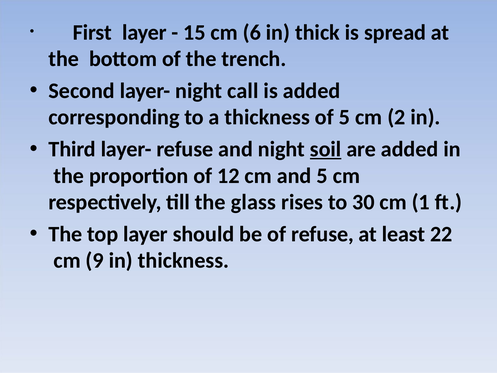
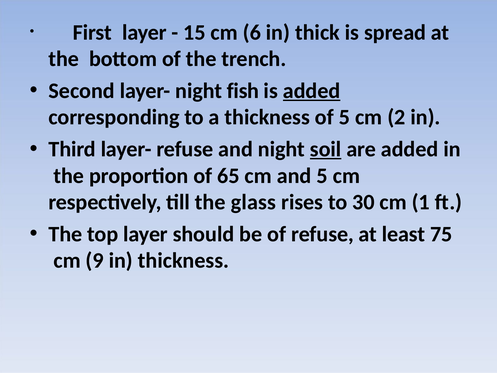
call: call -> fish
added at (312, 91) underline: none -> present
12: 12 -> 65
22: 22 -> 75
